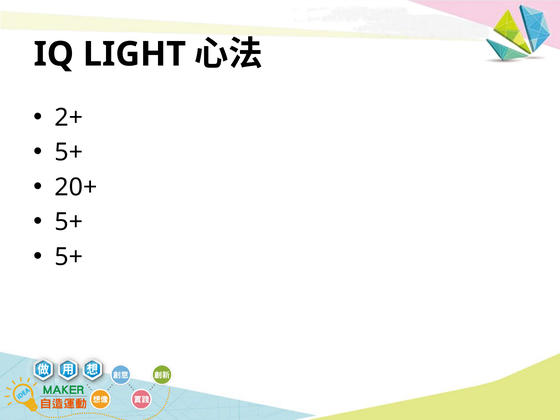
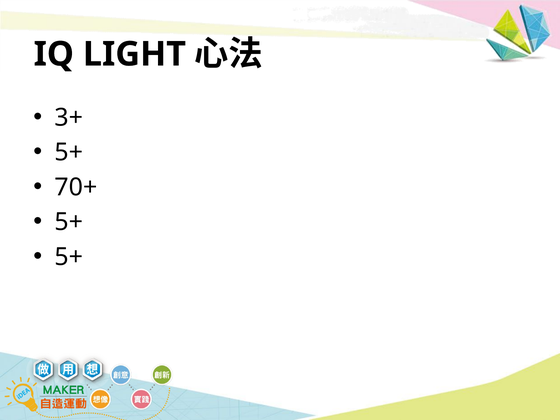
2+: 2+ -> 3+
20+: 20+ -> 70+
